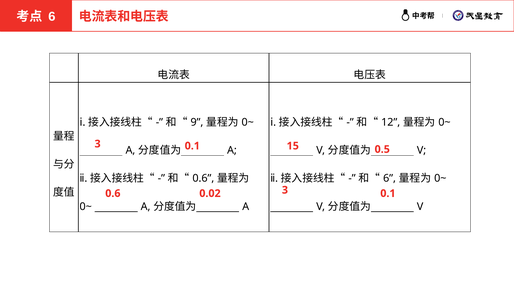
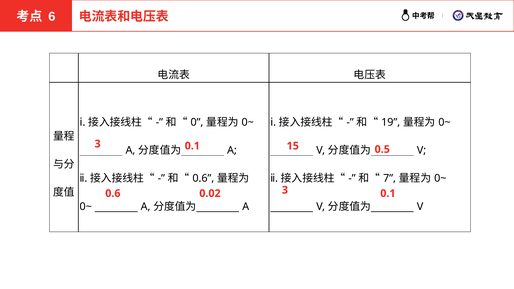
9: 9 -> 0
12: 12 -> 19
6 at (390, 179): 6 -> 7
